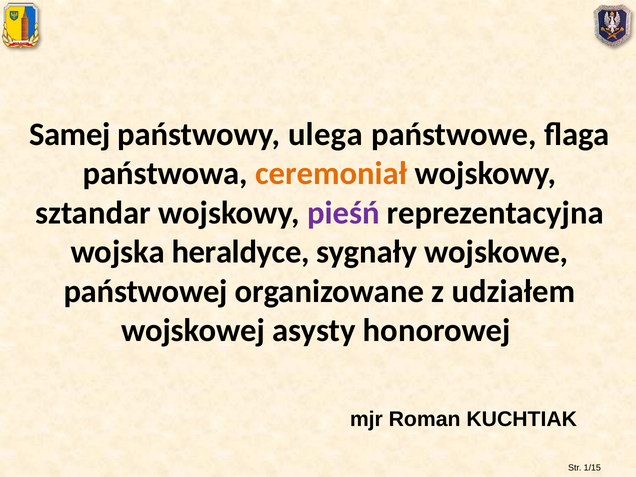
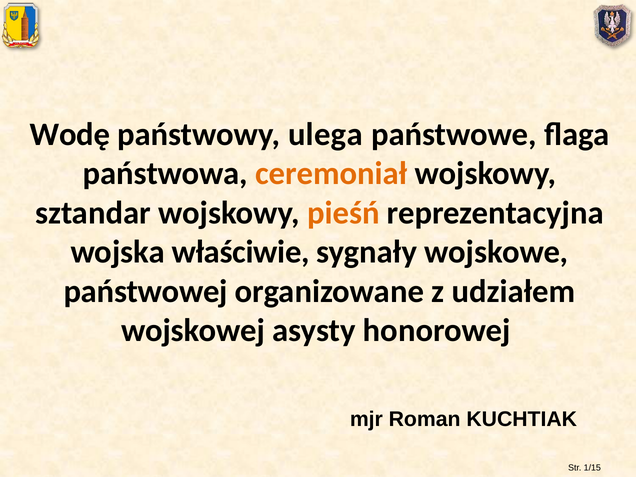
Samej: Samej -> Wodę
pieśń colour: purple -> orange
heraldyce: heraldyce -> właściwie
